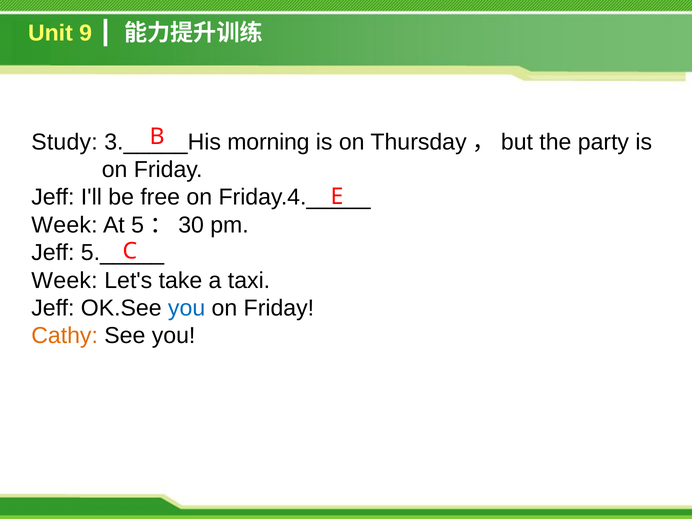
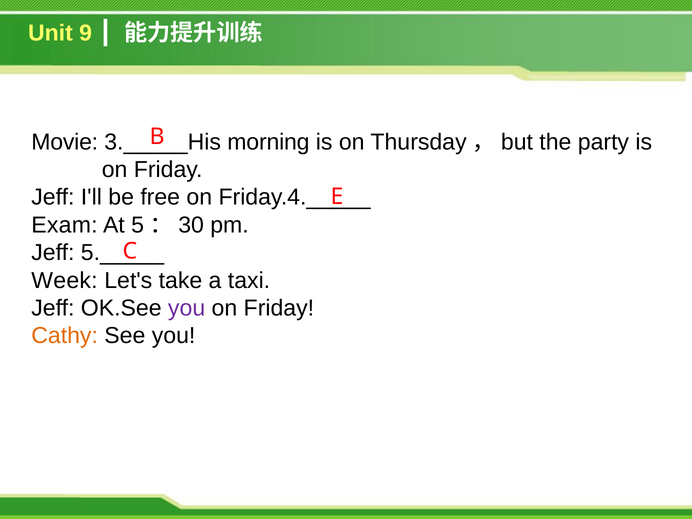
Study: Study -> Movie
Week at (65, 225): Week -> Exam
you at (187, 308) colour: blue -> purple
